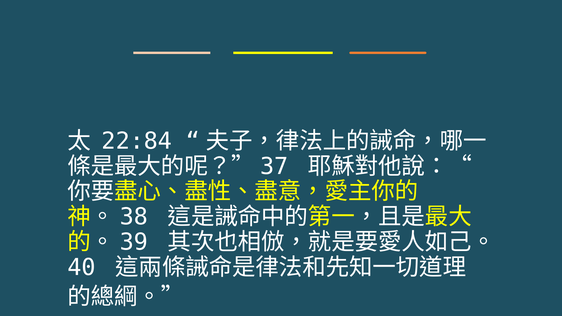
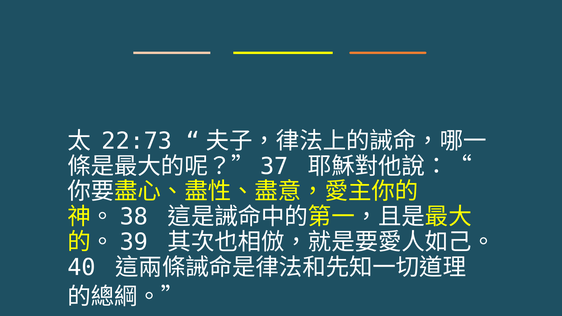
22:84: 22:84 -> 22:73
